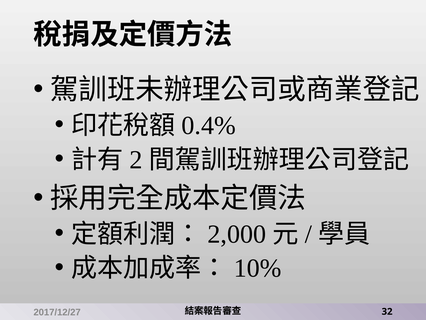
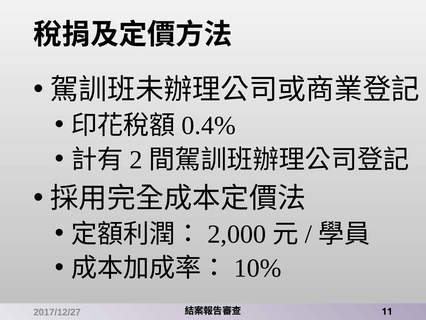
32: 32 -> 11
